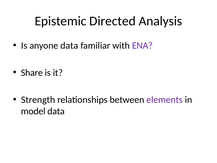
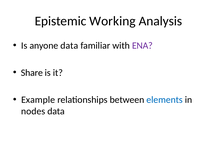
Directed: Directed -> Working
Strength: Strength -> Example
elements colour: purple -> blue
model: model -> nodes
